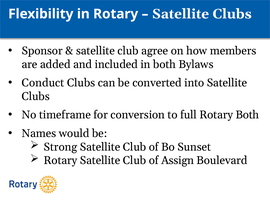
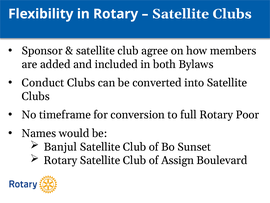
Rotary Both: Both -> Poor
Strong: Strong -> Banjul
